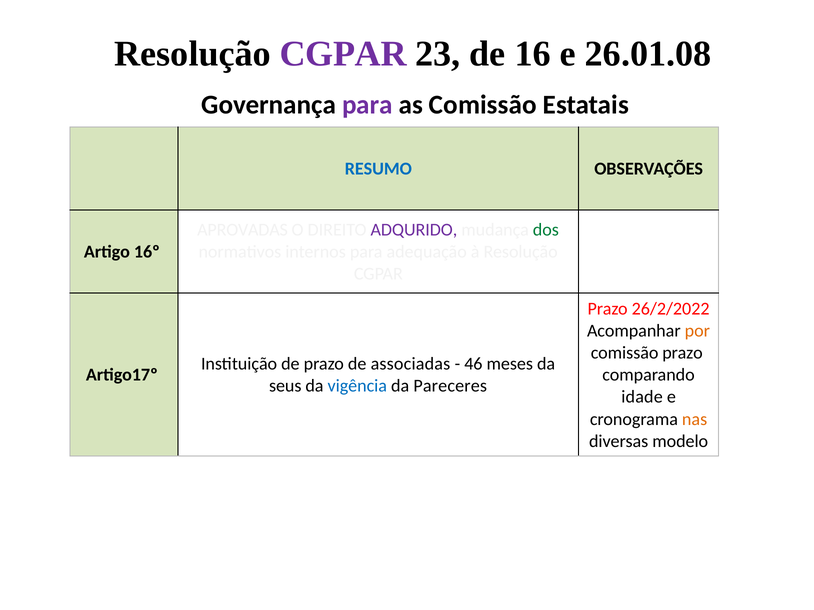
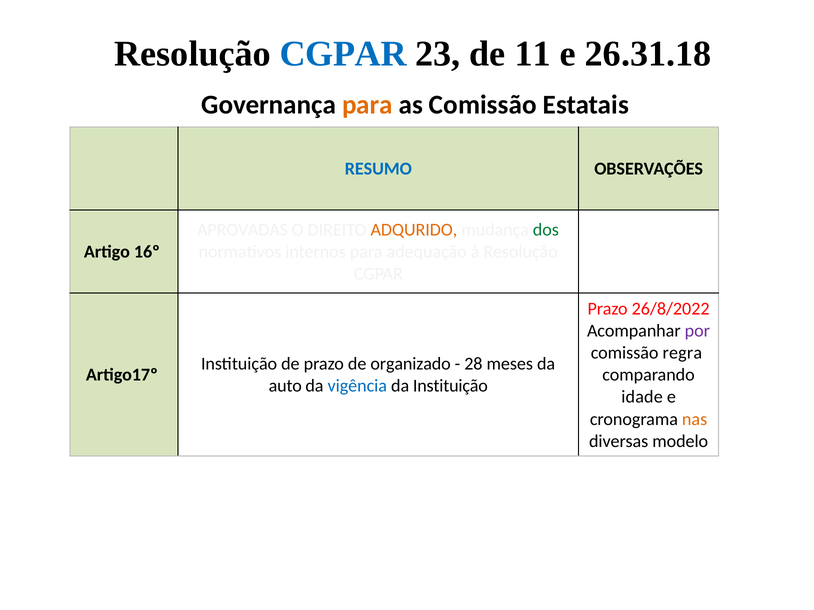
CGPAR at (343, 54) colour: purple -> blue
16: 16 -> 11
26.01.08: 26.01.08 -> 26.31.18
para at (367, 105) colour: purple -> orange
ADQURIDO colour: purple -> orange
26/2/2022: 26/2/2022 -> 26/8/2022
por colour: orange -> purple
comissão prazo: prazo -> regra
associadas: associadas -> organizado
46: 46 -> 28
seus: seus -> auto
da Pareceres: Pareceres -> Instituição
